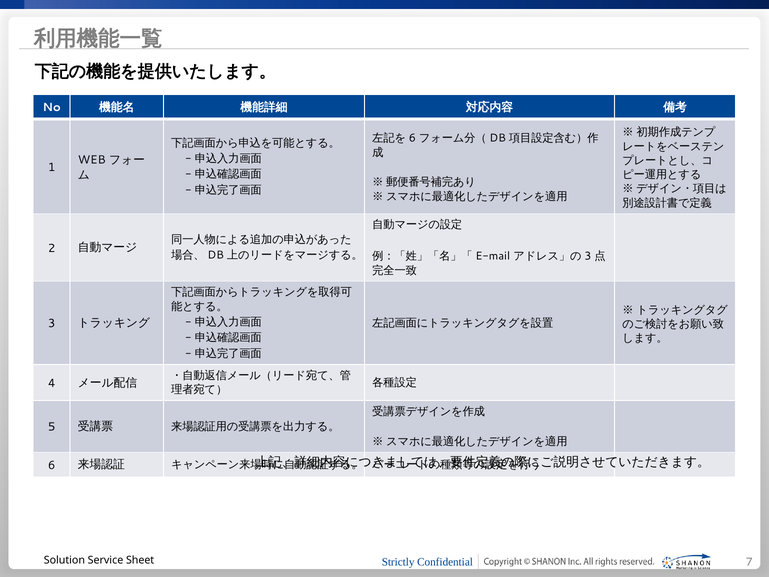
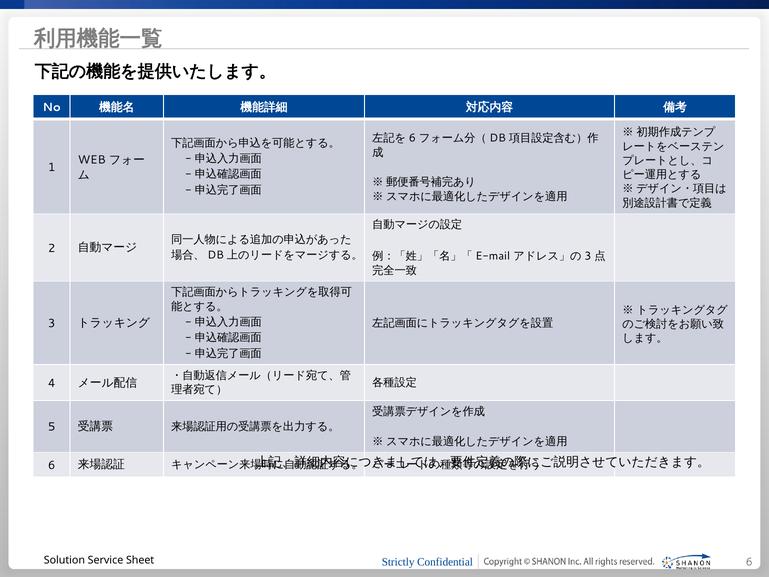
7 at (749, 562): 7 -> 6
